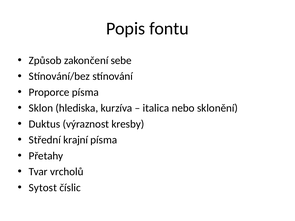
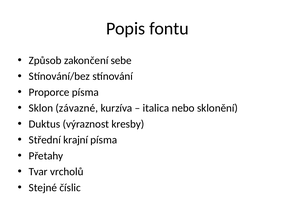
hlediska: hlediska -> závazné
Sytost: Sytost -> Stejné
